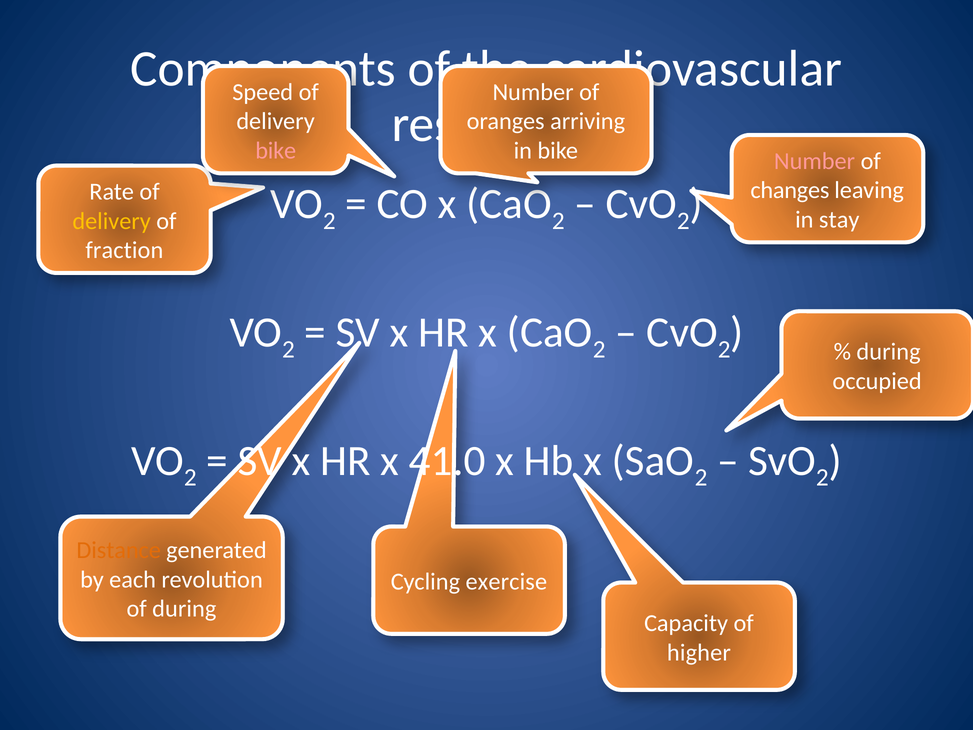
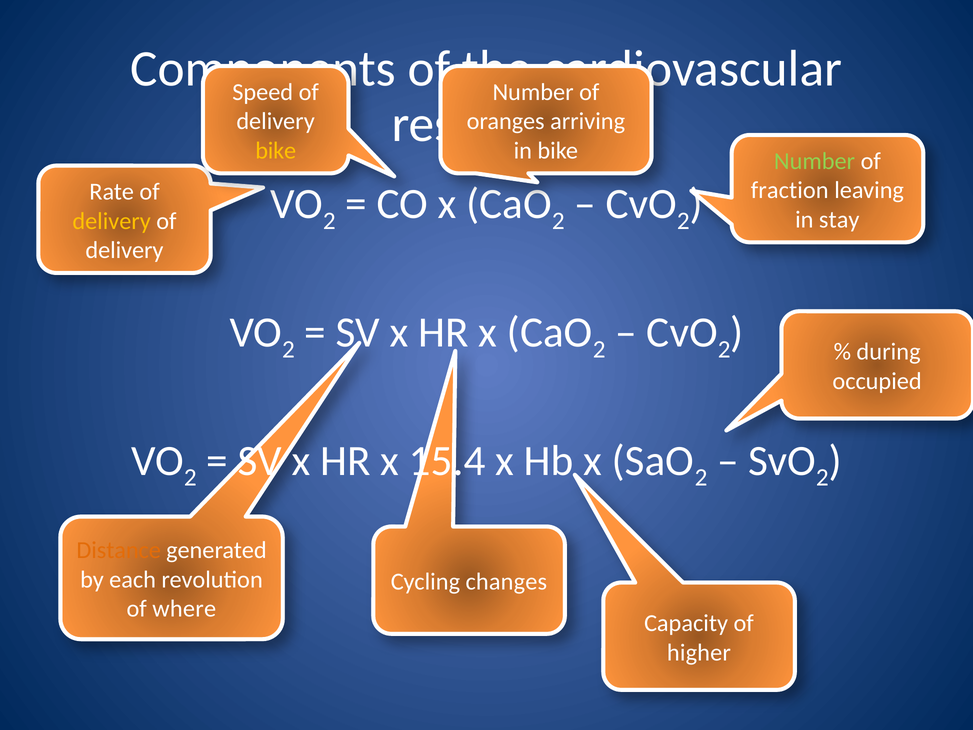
bike at (276, 150) colour: pink -> yellow
Number at (815, 161) colour: pink -> light green
changes: changes -> fraction
fraction at (124, 250): fraction -> delivery
41.0: 41.0 -> 15.4
exercise: exercise -> changes
of during: during -> where
